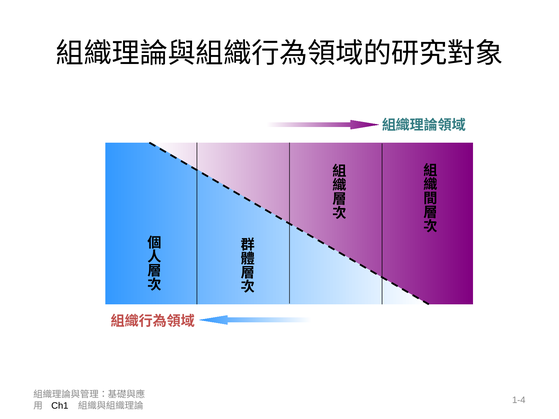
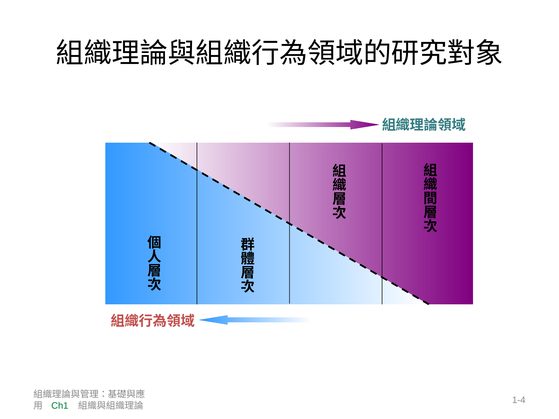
Ch1 colour: black -> green
